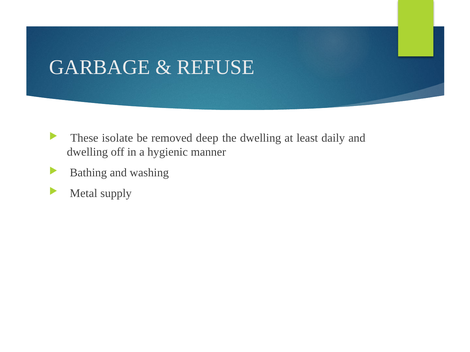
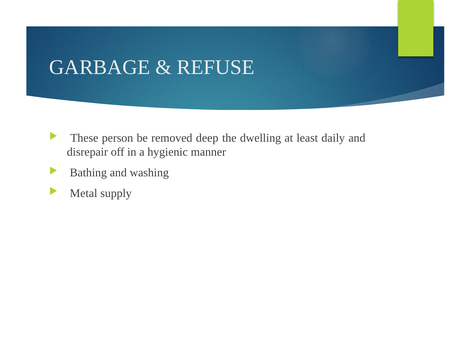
isolate: isolate -> person
dwelling at (87, 152): dwelling -> disrepair
